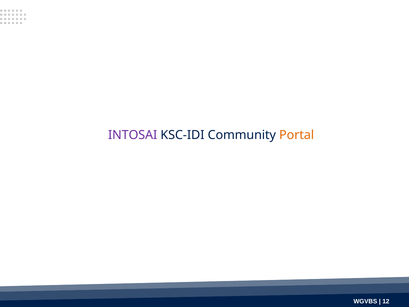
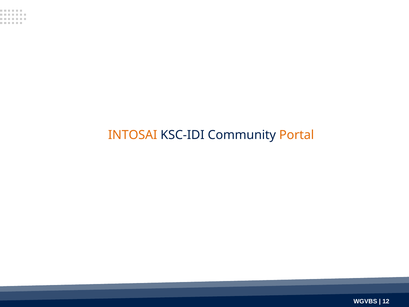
INTOSAI colour: purple -> orange
